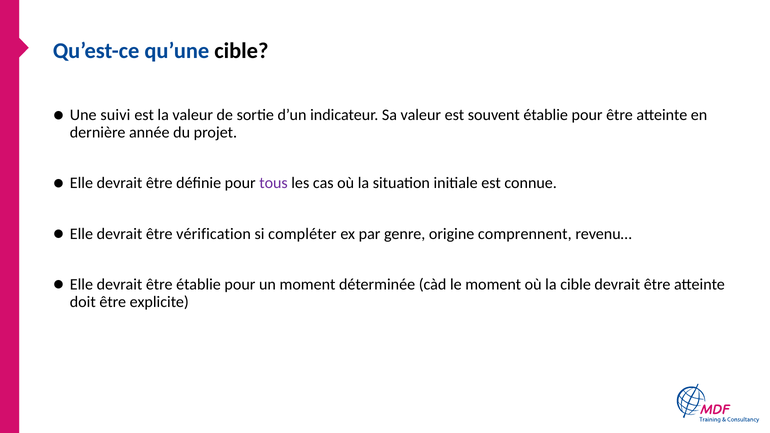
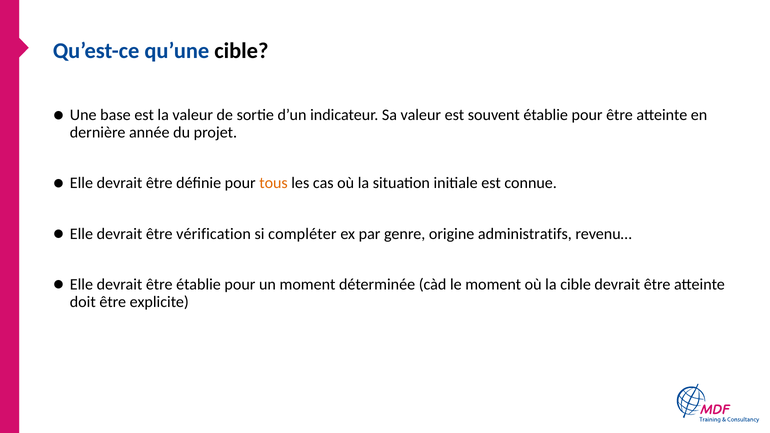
suivi: suivi -> base
tous colour: purple -> orange
comprennent: comprennent -> administratifs
